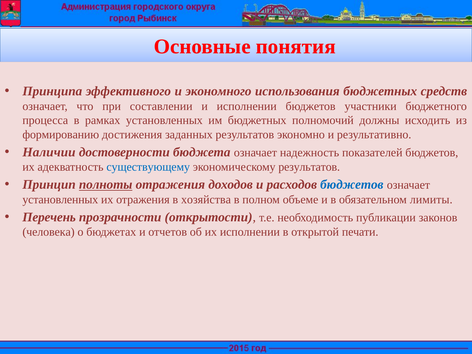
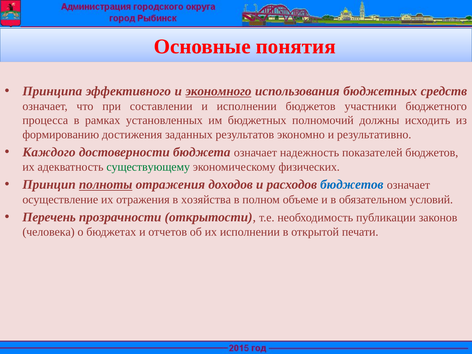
экономного underline: none -> present
Наличии: Наличии -> Каждого
существующему colour: blue -> green
экономическому результатов: результатов -> физических
установленных at (60, 199): установленных -> осуществление
лимиты: лимиты -> условий
